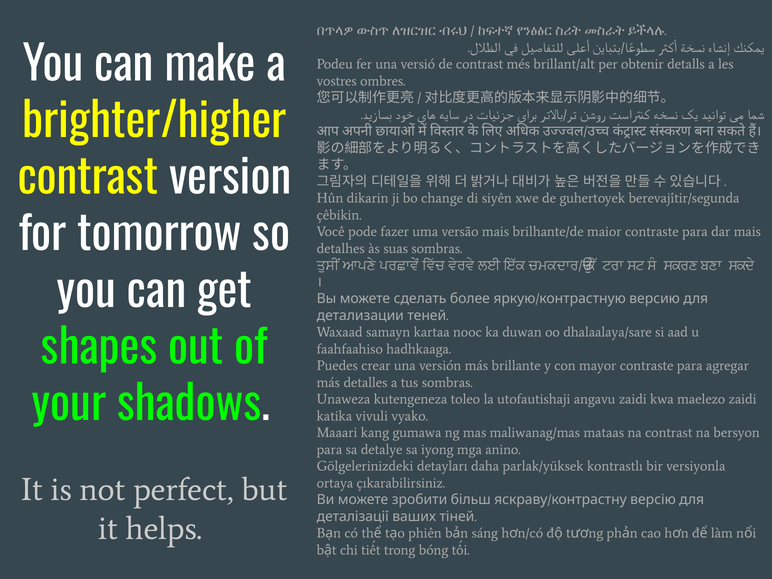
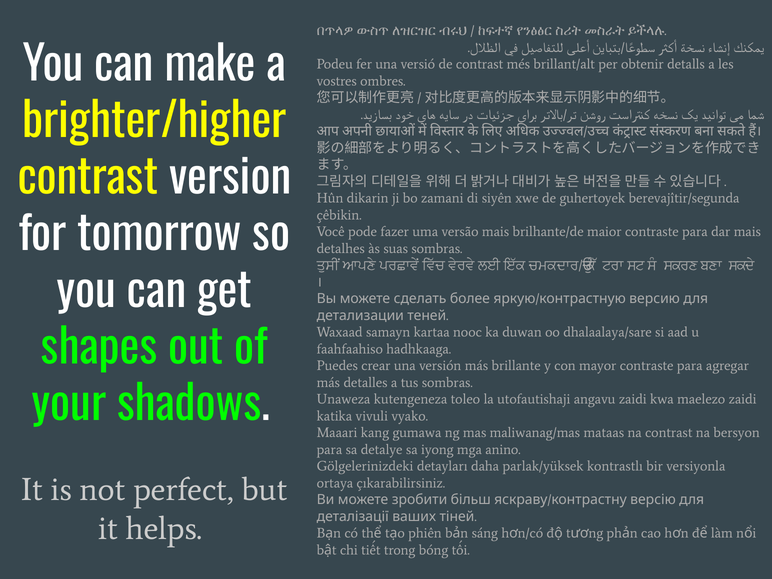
change: change -> zamani
